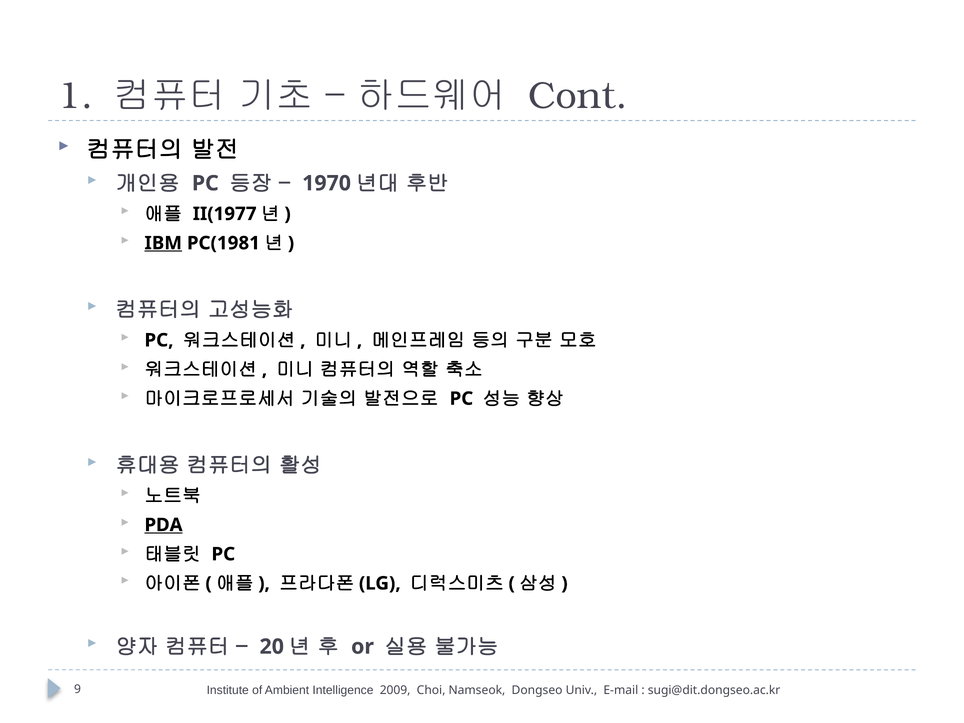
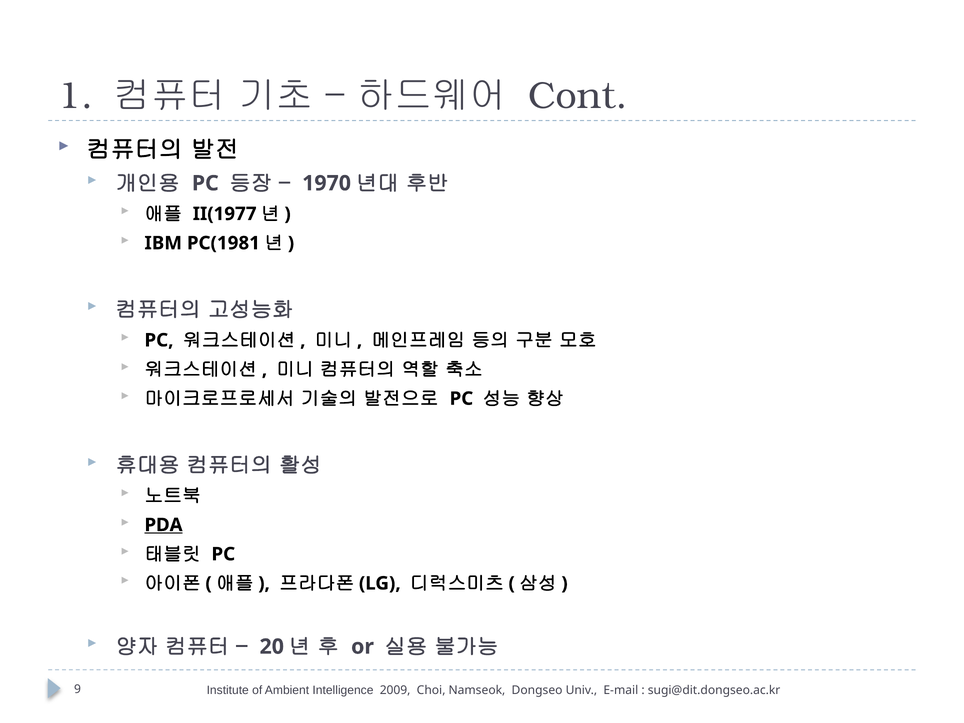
IBM underline: present -> none
